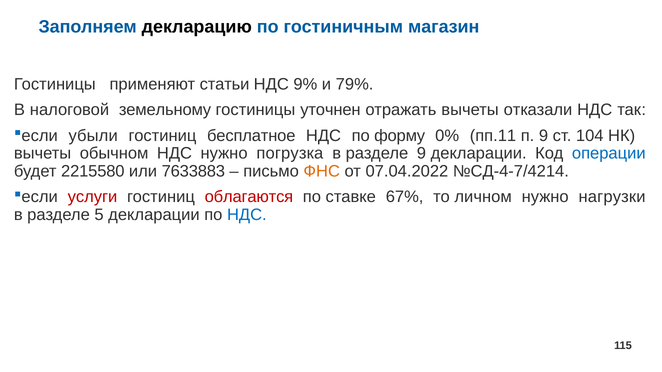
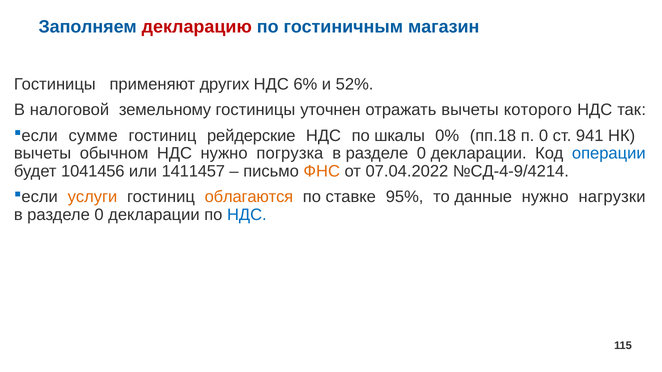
декларацию colour: black -> red
статьи: статьи -> других
9%: 9% -> 6%
79%: 79% -> 52%
отказали: отказали -> которого
убыли: убыли -> сумме
бесплатное: бесплатное -> рейдерские
форму: форму -> шкалы
пп.11: пп.11 -> пп.18
п 9: 9 -> 0
104: 104 -> 941
9 at (421, 154): 9 -> 0
2215580: 2215580 -> 1041456
7633883: 7633883 -> 1411457
№СД-4-7/4214: №СД-4-7/4214 -> №СД-4-9/4214
услуги colour: red -> orange
облагаются colour: red -> orange
67%: 67% -> 95%
личном: личном -> данные
5 at (99, 215): 5 -> 0
